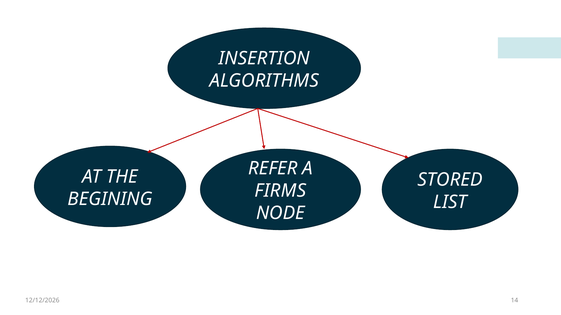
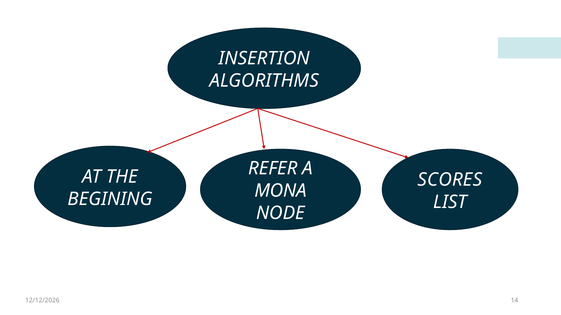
STORED: STORED -> SCORES
FIRMS: FIRMS -> MONA
